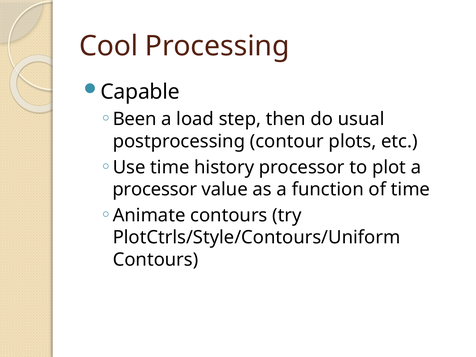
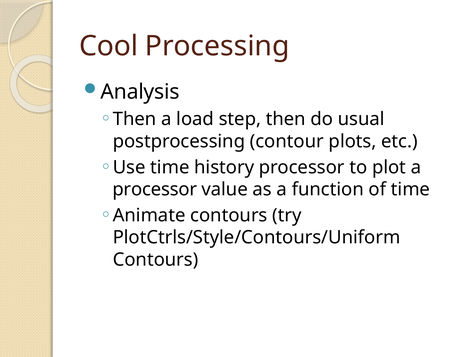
Capable: Capable -> Analysis
Been at (135, 119): Been -> Then
